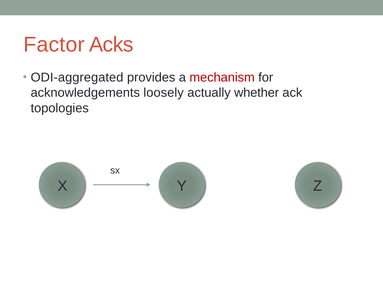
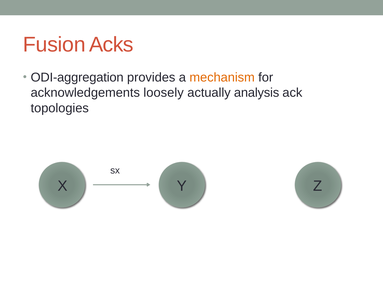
Factor: Factor -> Fusion
ODI-aggregated: ODI-aggregated -> ODI-aggregation
mechanism colour: red -> orange
whether: whether -> analysis
